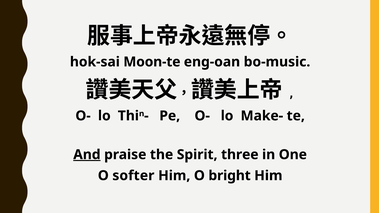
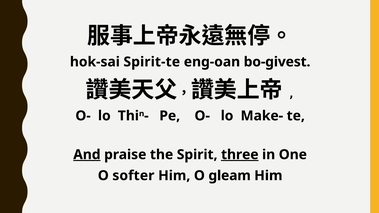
Moon-te: Moon-te -> Spirit-te
bo-music: bo-music -> bo-givest
three underline: none -> present
bright: bright -> gleam
